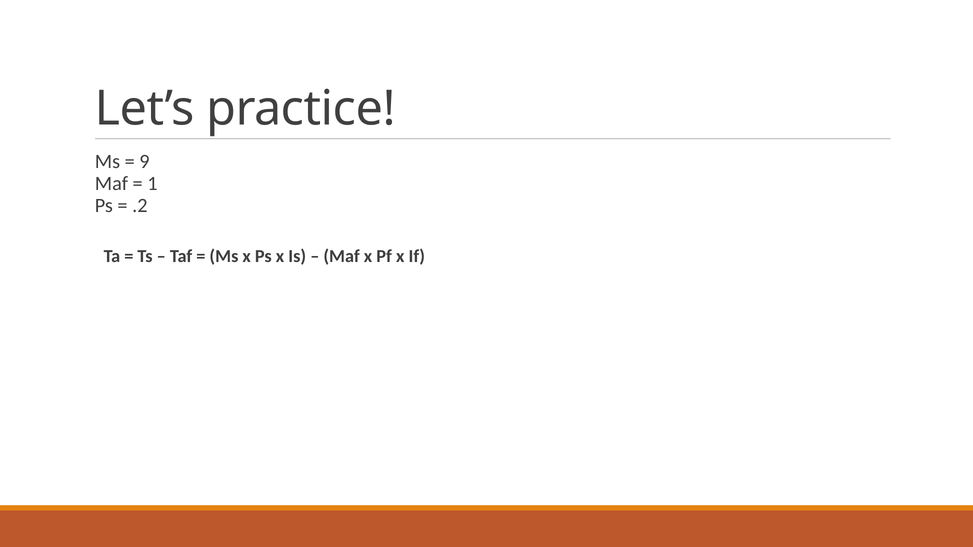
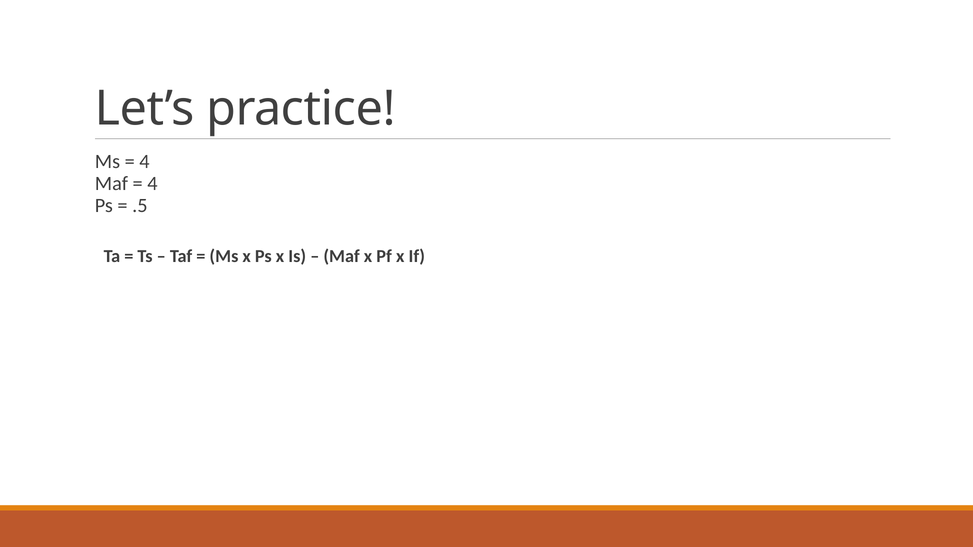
9 at (145, 162): 9 -> 4
1 at (152, 184): 1 -> 4
.2: .2 -> .5
